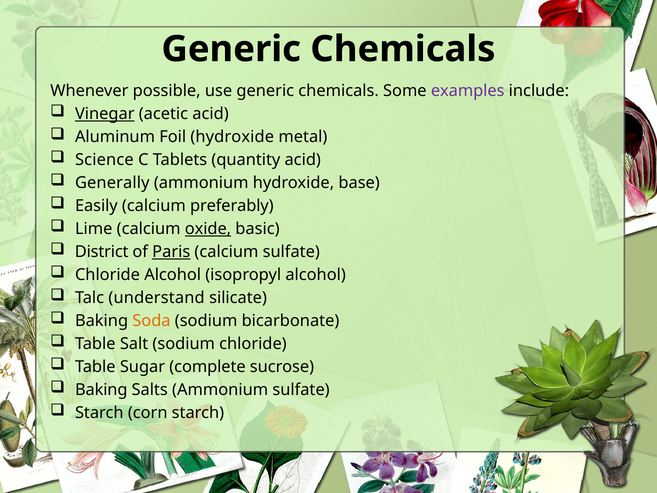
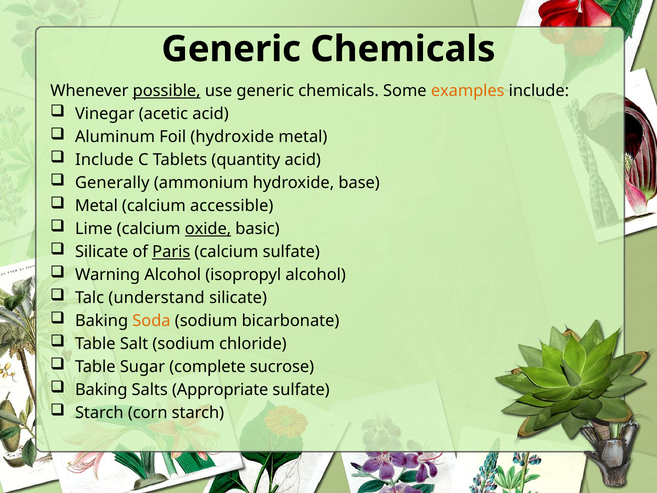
possible underline: none -> present
examples colour: purple -> orange
Vinegar underline: present -> none
Science at (104, 160): Science -> Include
Easily at (96, 206): Easily -> Metal
preferably: preferably -> accessible
District at (102, 252): District -> Silicate
Chloride at (107, 275): Chloride -> Warning
Salts Ammonium: Ammonium -> Appropriate
